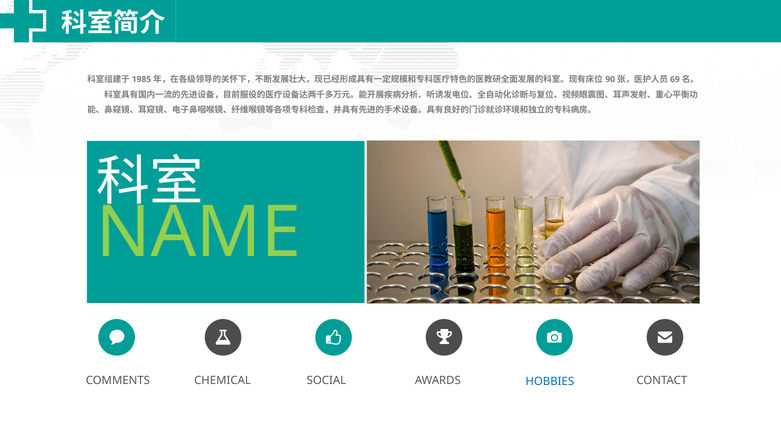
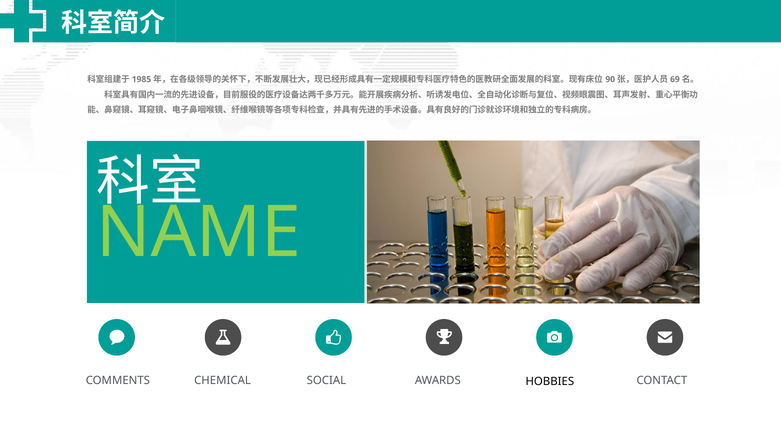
HOBBIES colour: blue -> black
